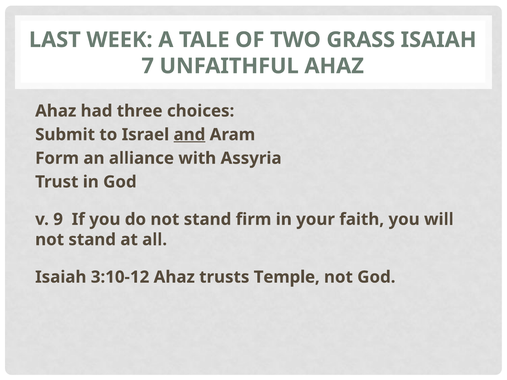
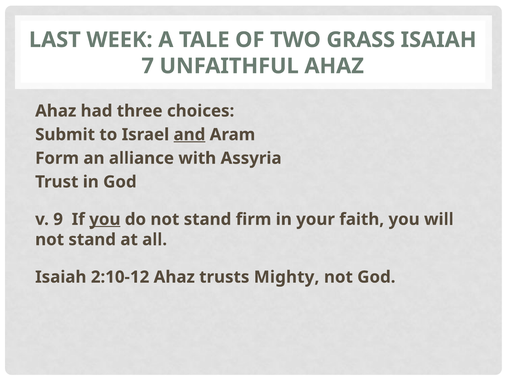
you at (105, 219) underline: none -> present
3:10-12: 3:10-12 -> 2:10-12
Temple: Temple -> Mighty
